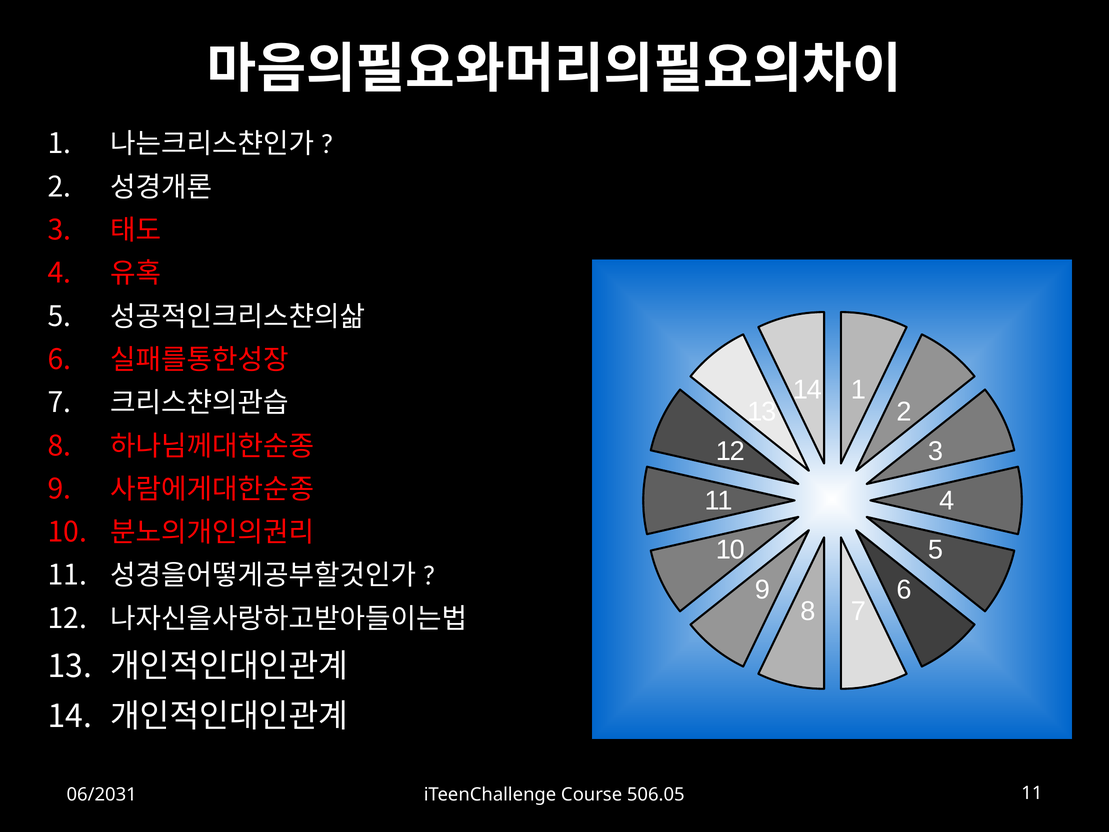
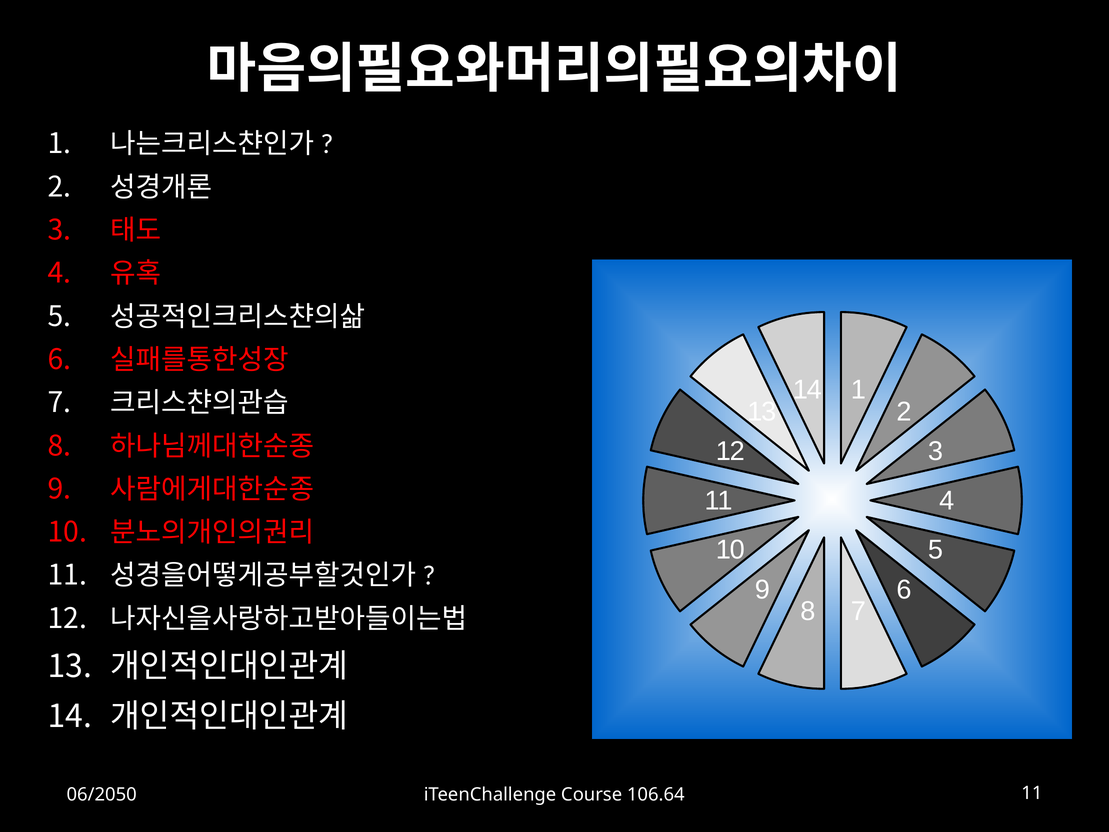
06/2031: 06/2031 -> 06/2050
506.05: 506.05 -> 106.64
